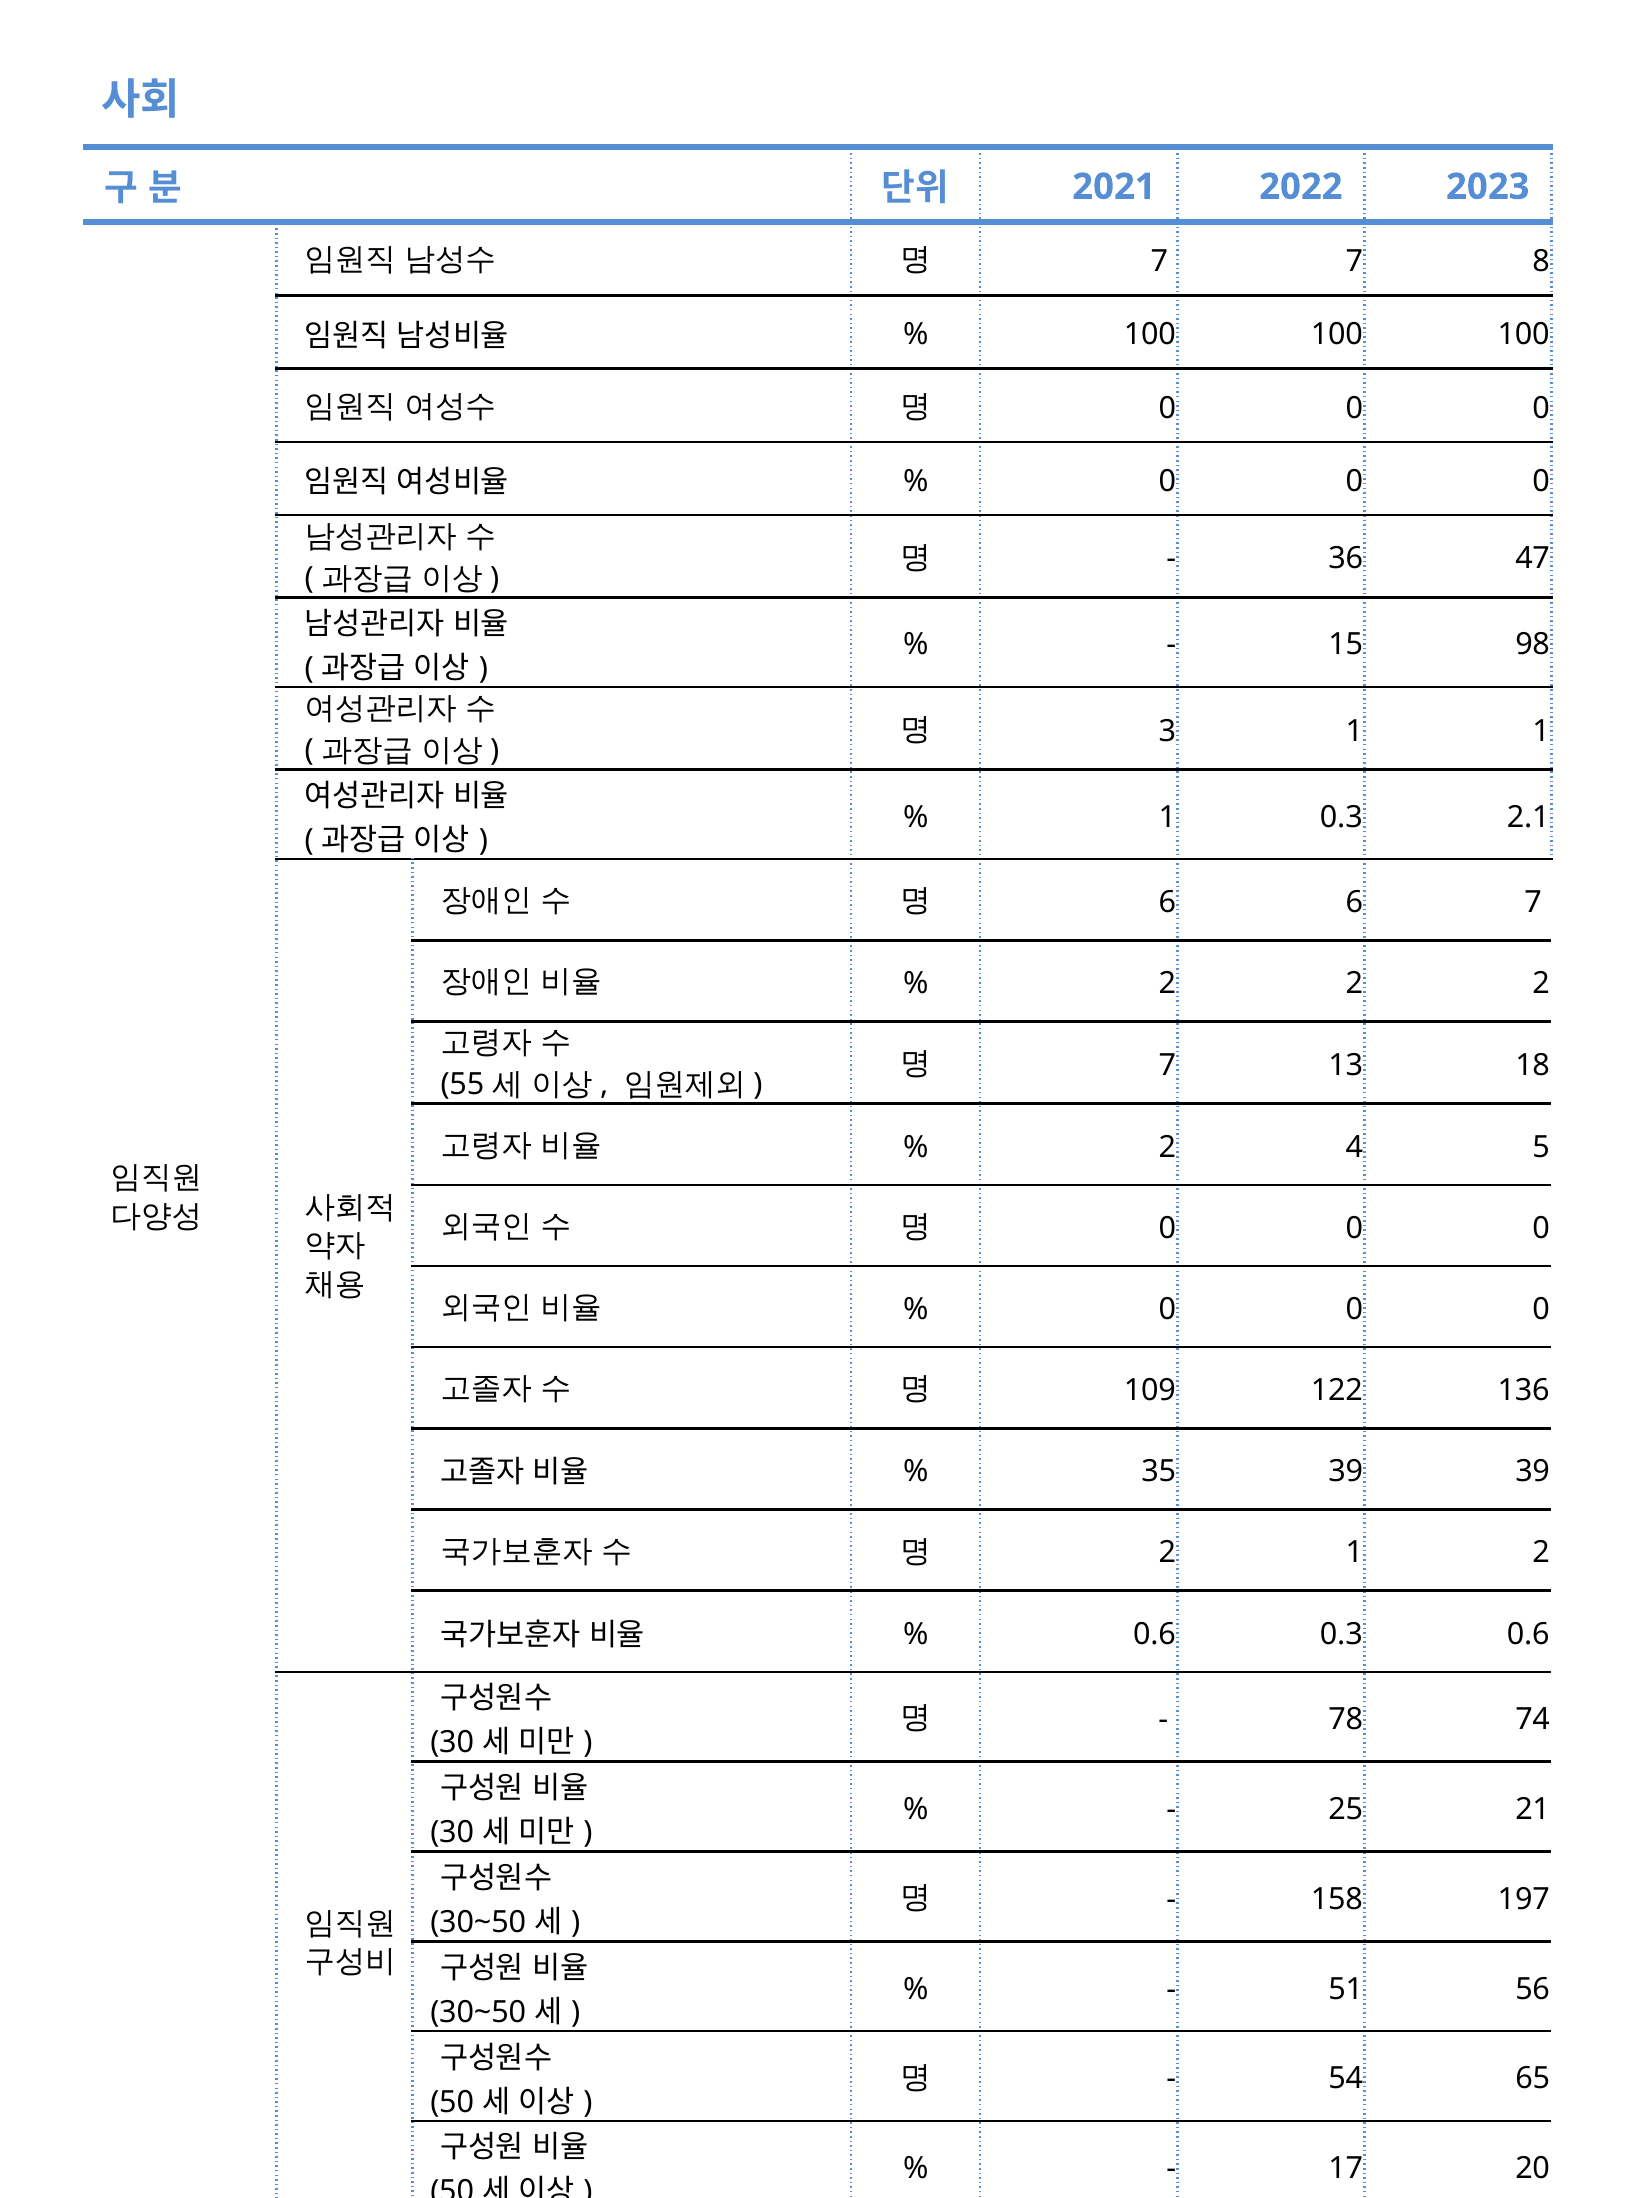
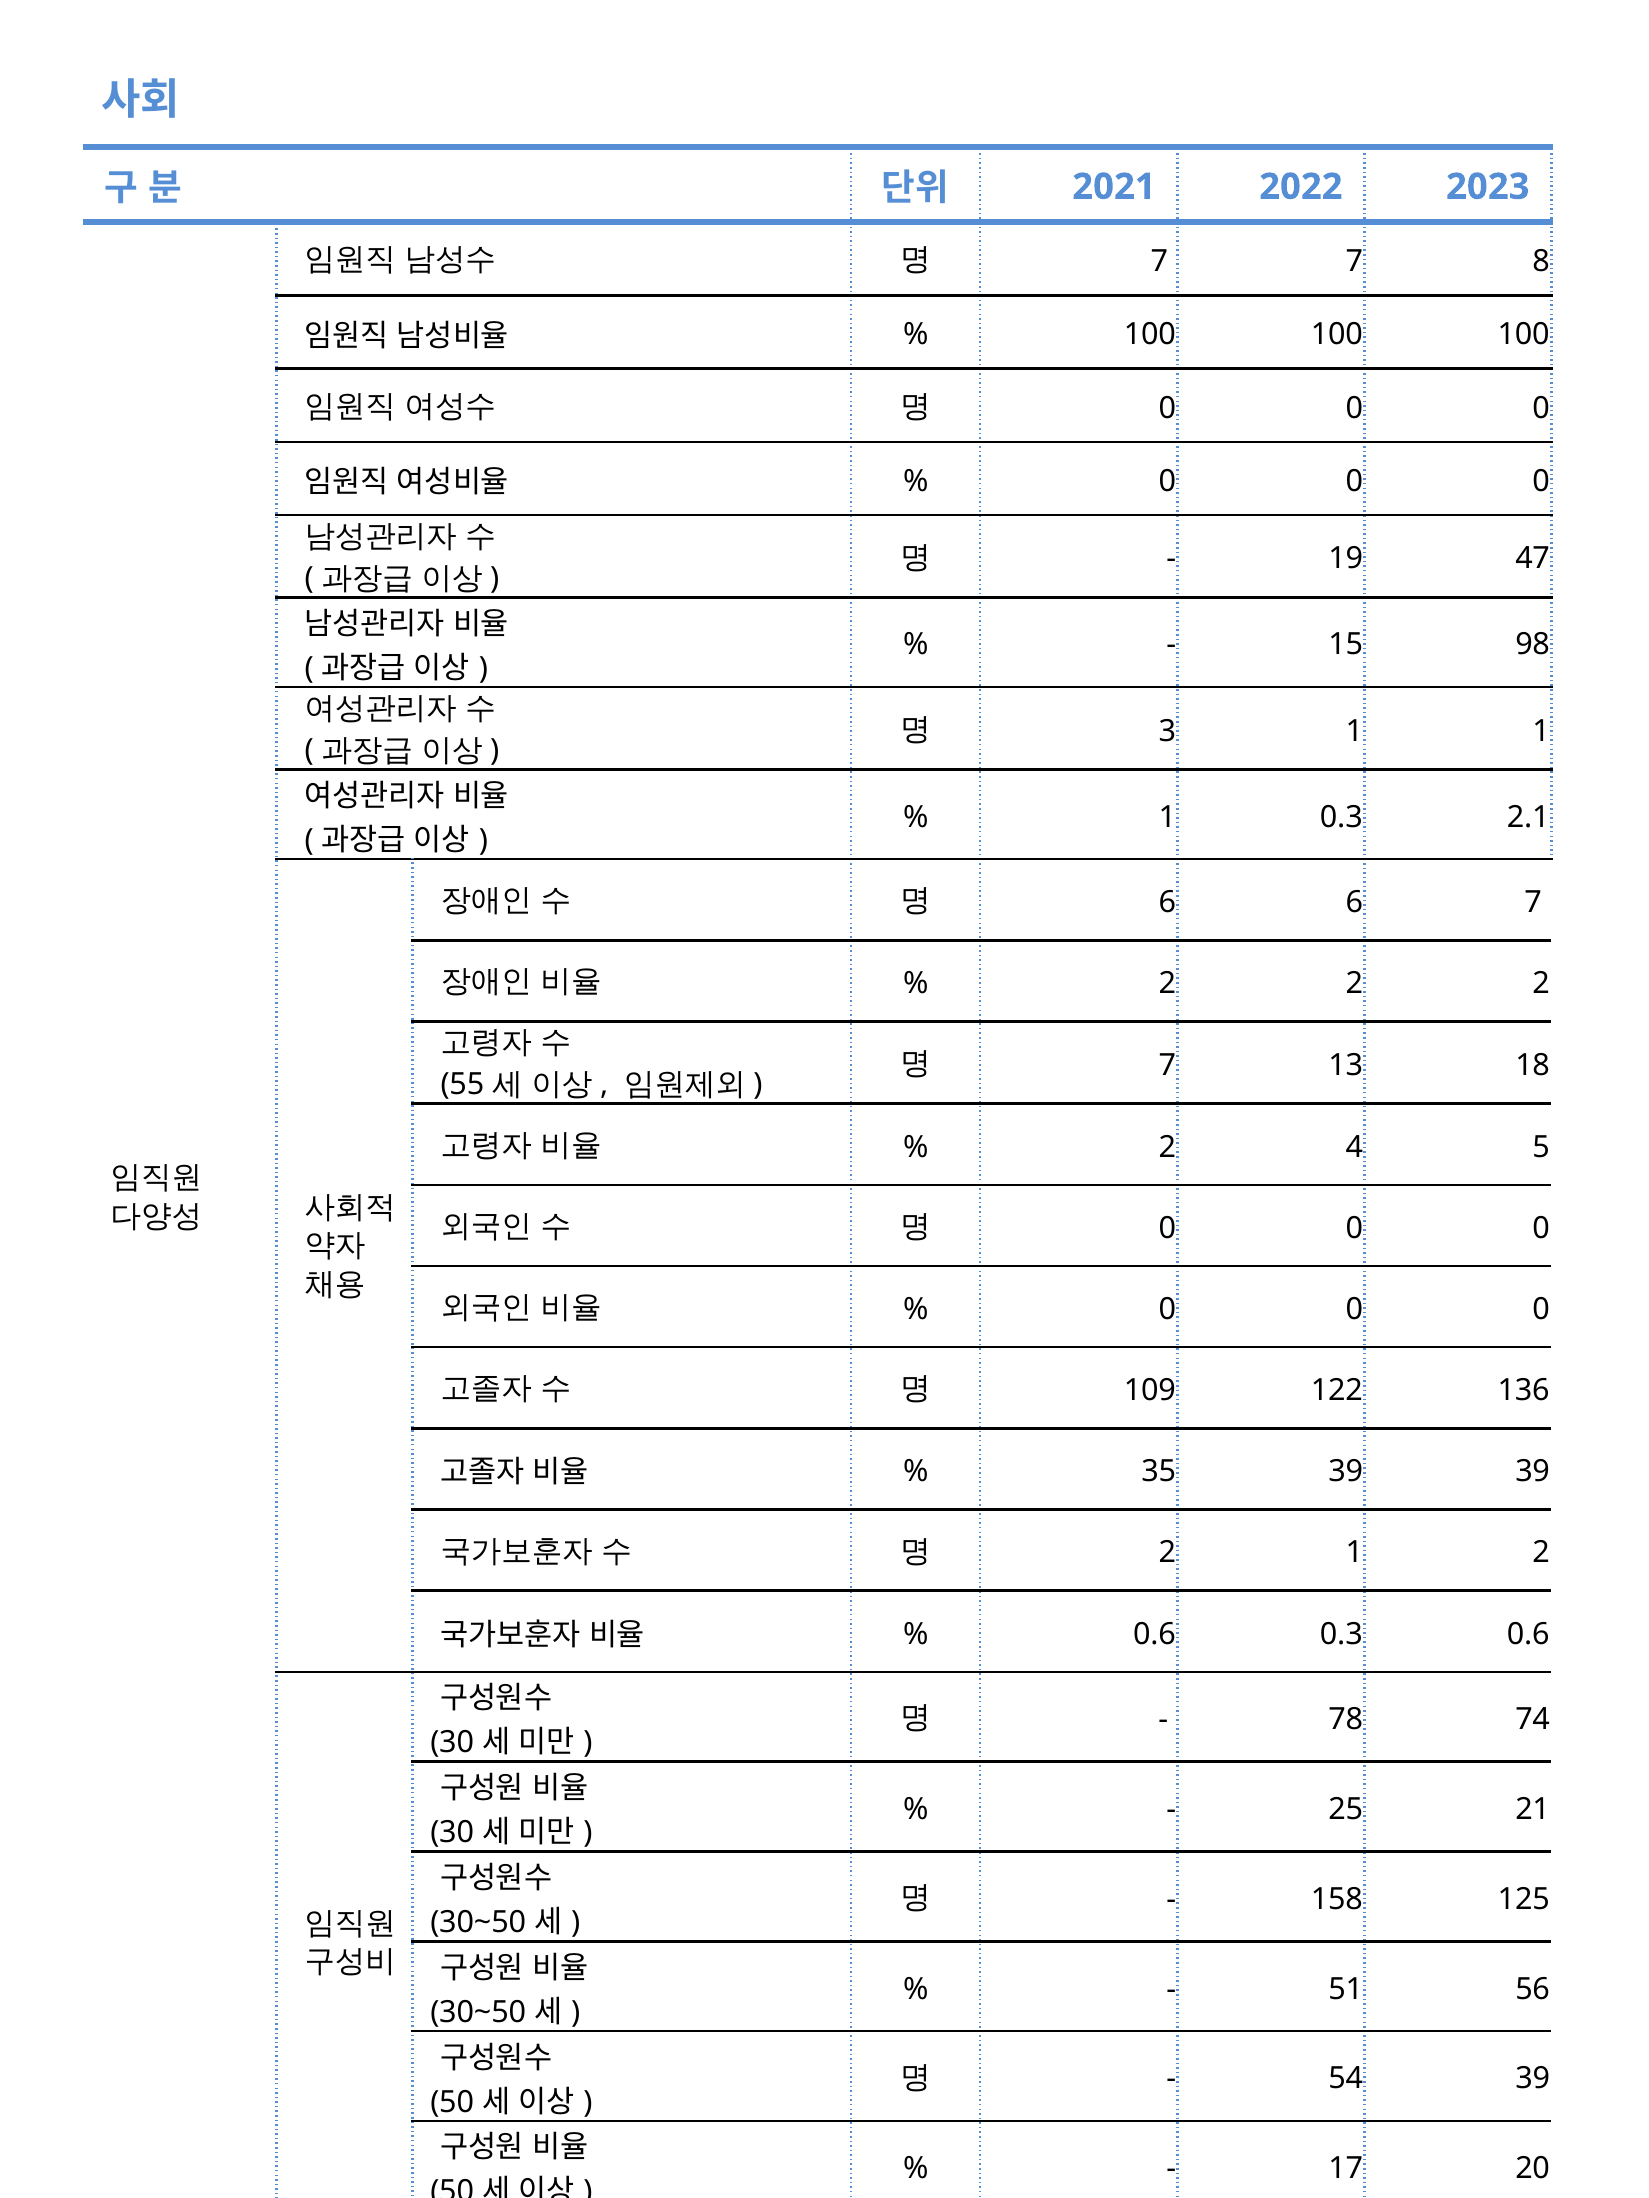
36: 36 -> 19
197: 197 -> 125
54 65: 65 -> 39
